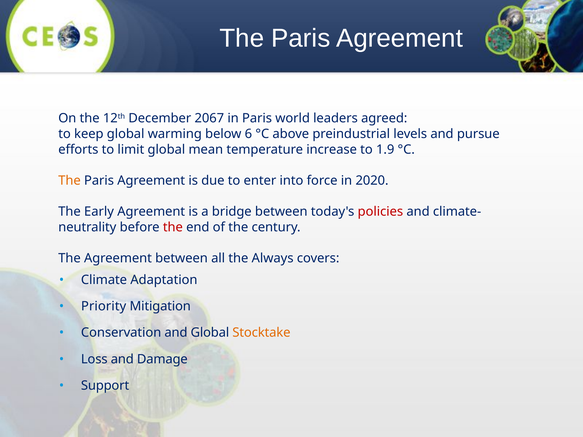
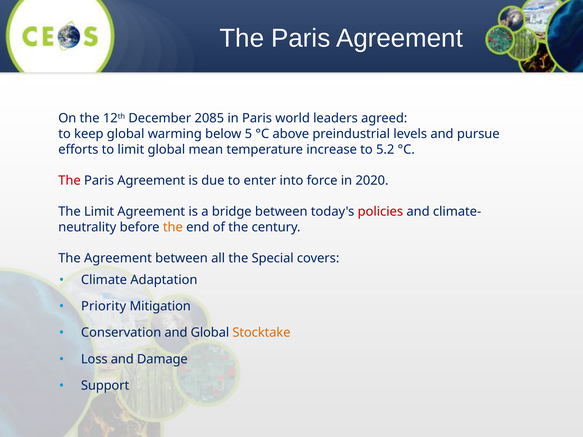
2067: 2067 -> 2085
6: 6 -> 5
1.9: 1.9 -> 5.2
The at (70, 181) colour: orange -> red
The Early: Early -> Limit
the at (173, 227) colour: red -> orange
Always: Always -> Special
